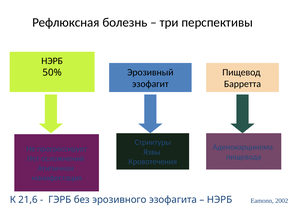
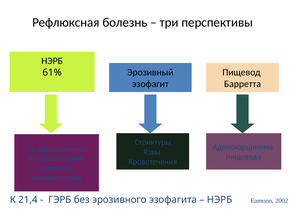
50%: 50% -> 61%
21,6: 21,6 -> 21,4
